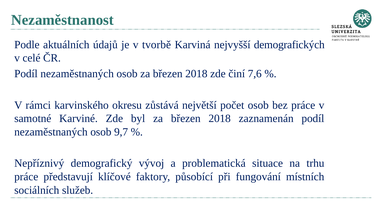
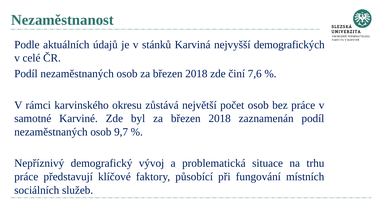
tvorbě: tvorbě -> stánků
